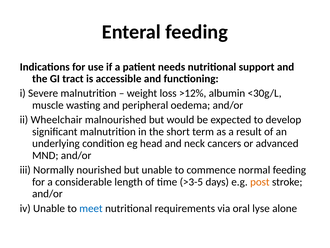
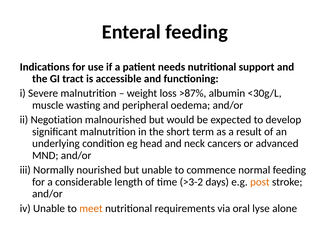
>12%: >12% -> >87%
Wheelchair: Wheelchair -> Negotiation
>3-5: >3-5 -> >3-2
meet colour: blue -> orange
